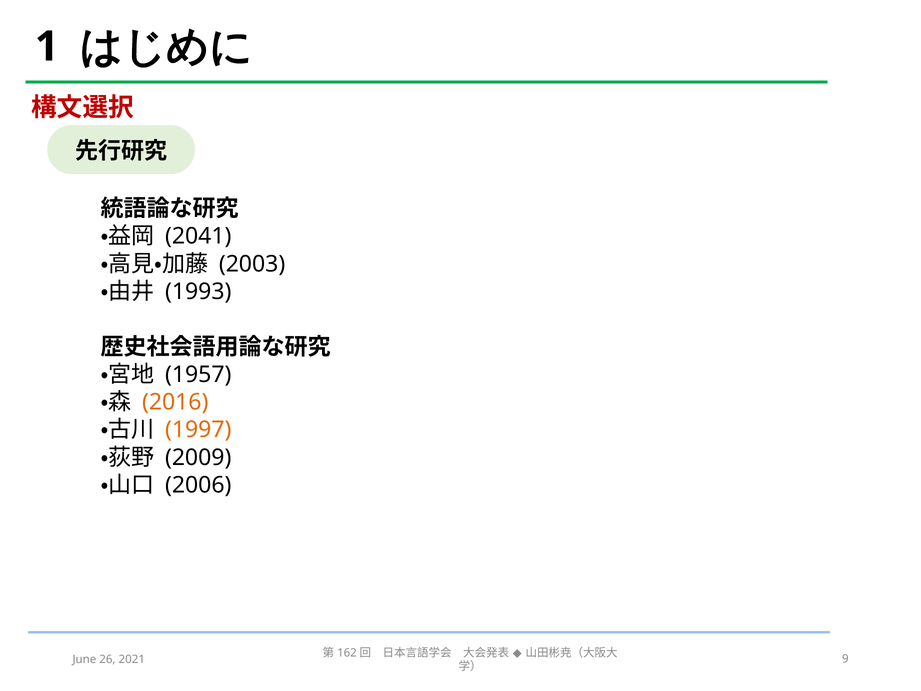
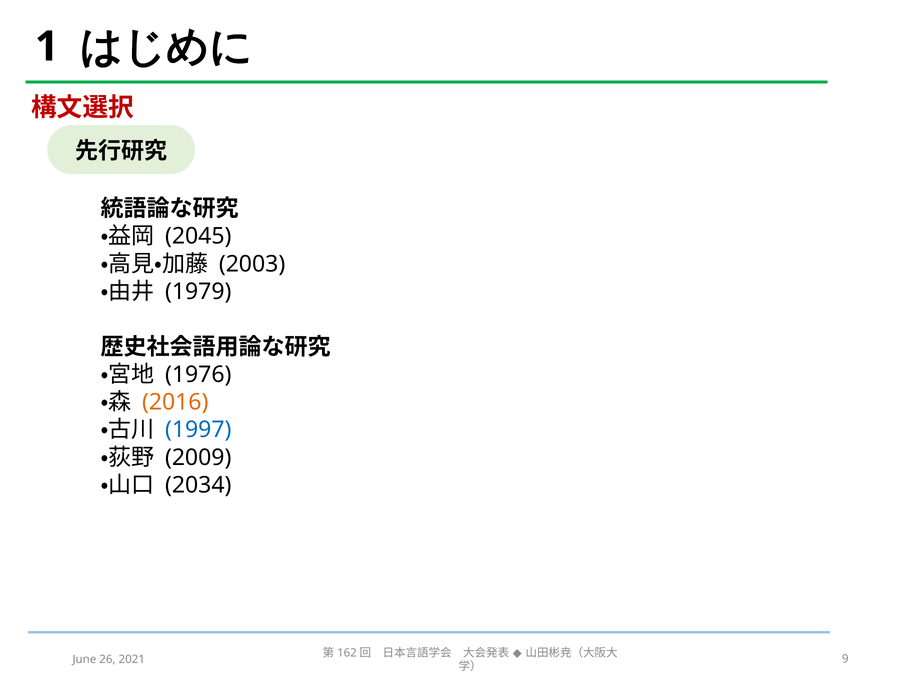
2041: 2041 -> 2045
1993: 1993 -> 1979
1957: 1957 -> 1976
1997 colour: orange -> blue
2006: 2006 -> 2034
